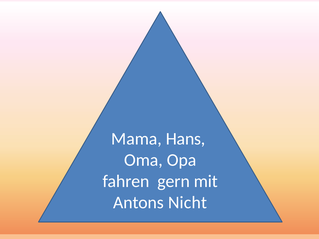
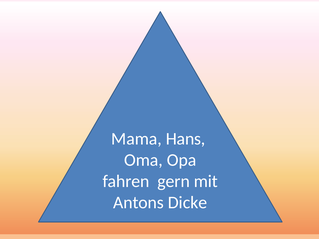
Nicht: Nicht -> Dicke
